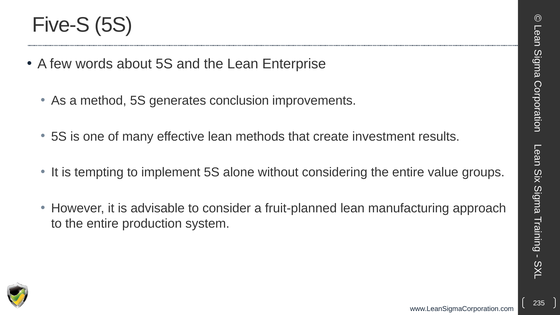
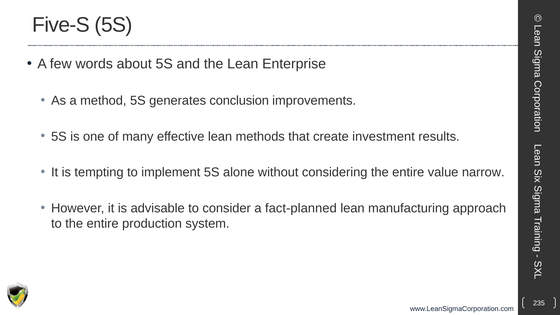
groups: groups -> narrow
fruit-planned: fruit-planned -> fact-planned
